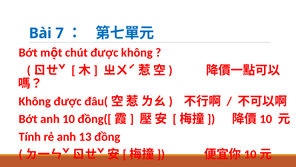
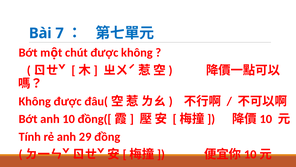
13: 13 -> 29
